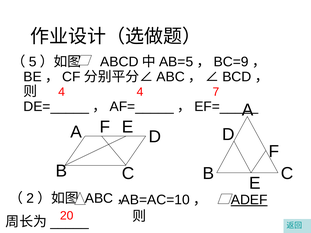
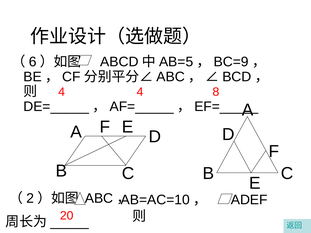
5: 5 -> 6
7: 7 -> 8
ADEF underline: present -> none
